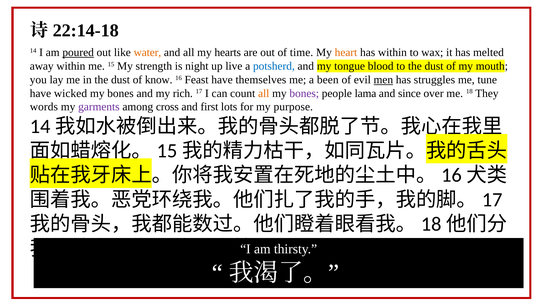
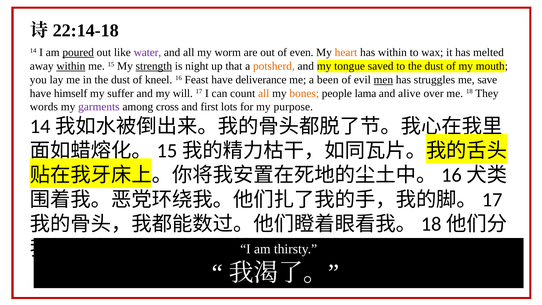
water colour: orange -> purple
hearts: hearts -> worm
time: time -> even
within at (71, 66) underline: none -> present
strength underline: none -> present
live: live -> that
potsherd colour: blue -> orange
blood: blood -> saved
know: know -> kneel
themselves: themselves -> deliverance
tune: tune -> save
wicked: wicked -> himself
bones at (121, 93): bones -> suffer
rich: rich -> will
bones at (304, 93) colour: purple -> orange
since: since -> alive
